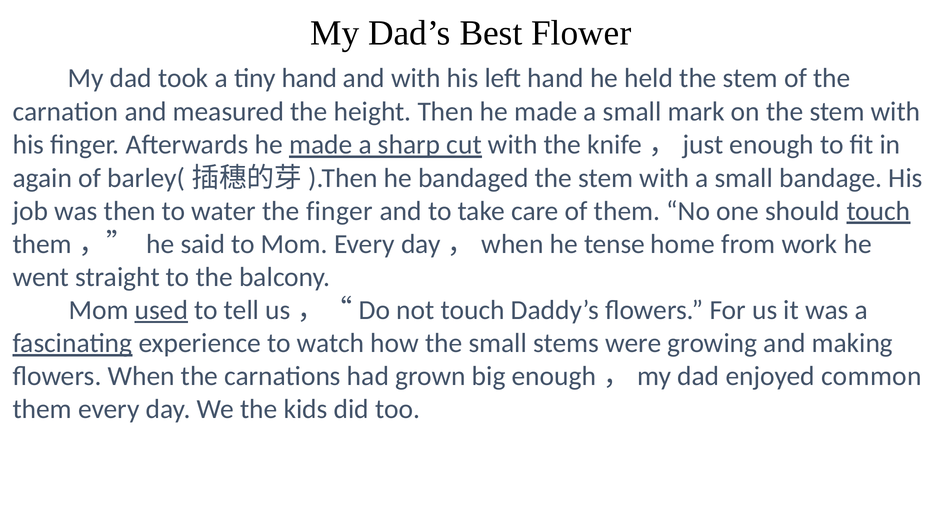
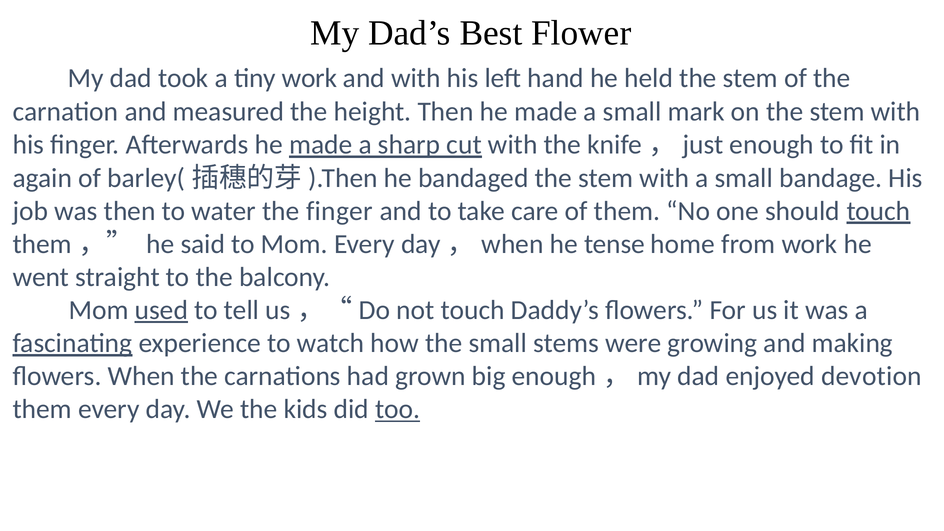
tiny hand: hand -> work
common: common -> devotion
too underline: none -> present
